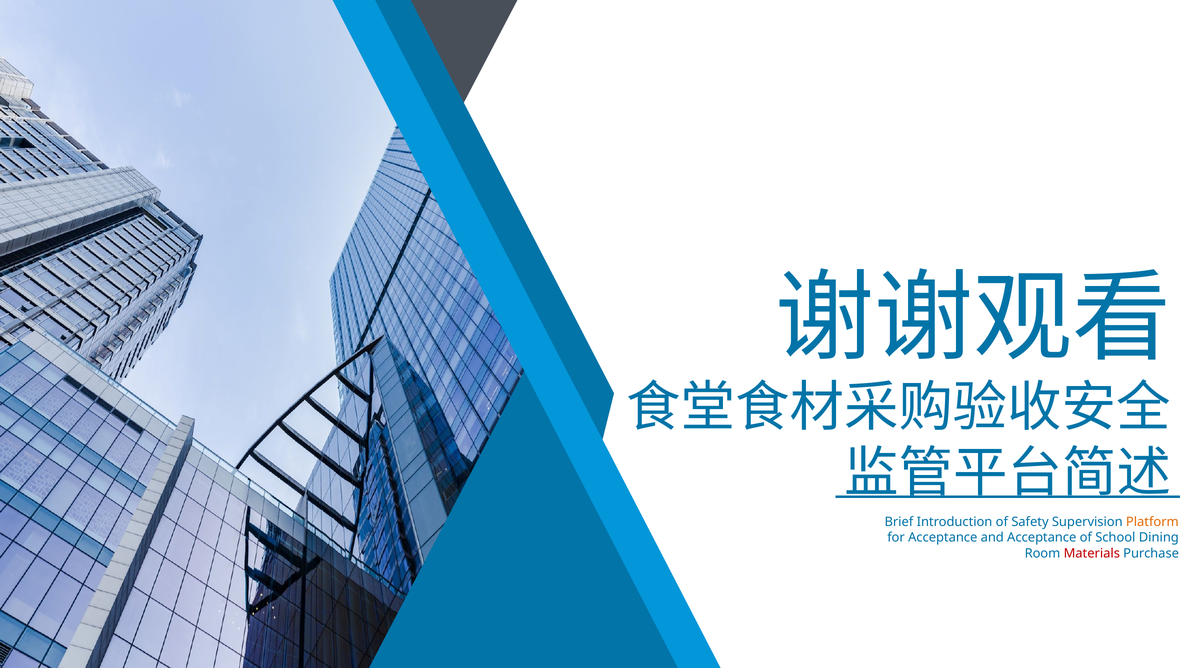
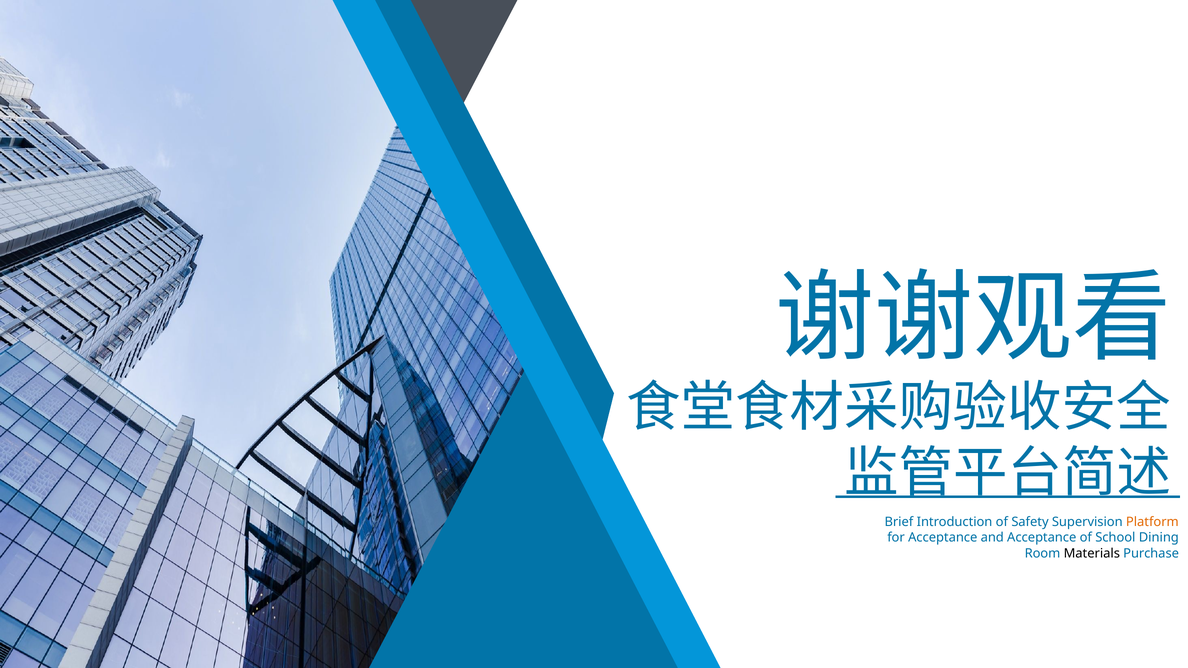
Materials colour: red -> black
